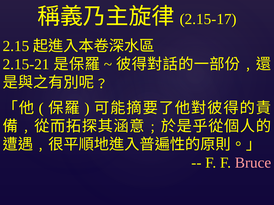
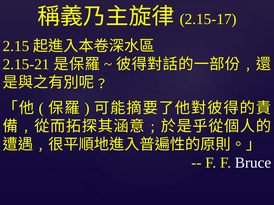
Bruce colour: pink -> white
